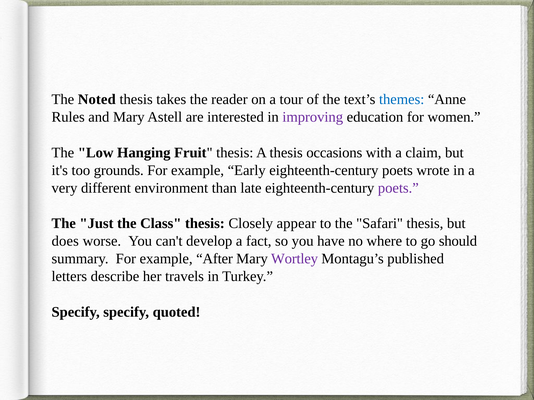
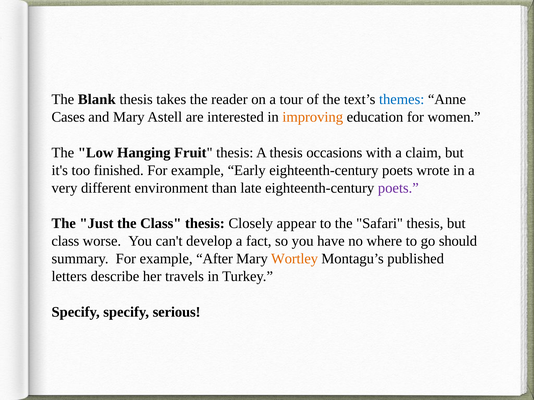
Noted: Noted -> Blank
Rules: Rules -> Cases
improving colour: purple -> orange
grounds: grounds -> finished
does at (65, 241): does -> class
Wortley colour: purple -> orange
quoted: quoted -> serious
